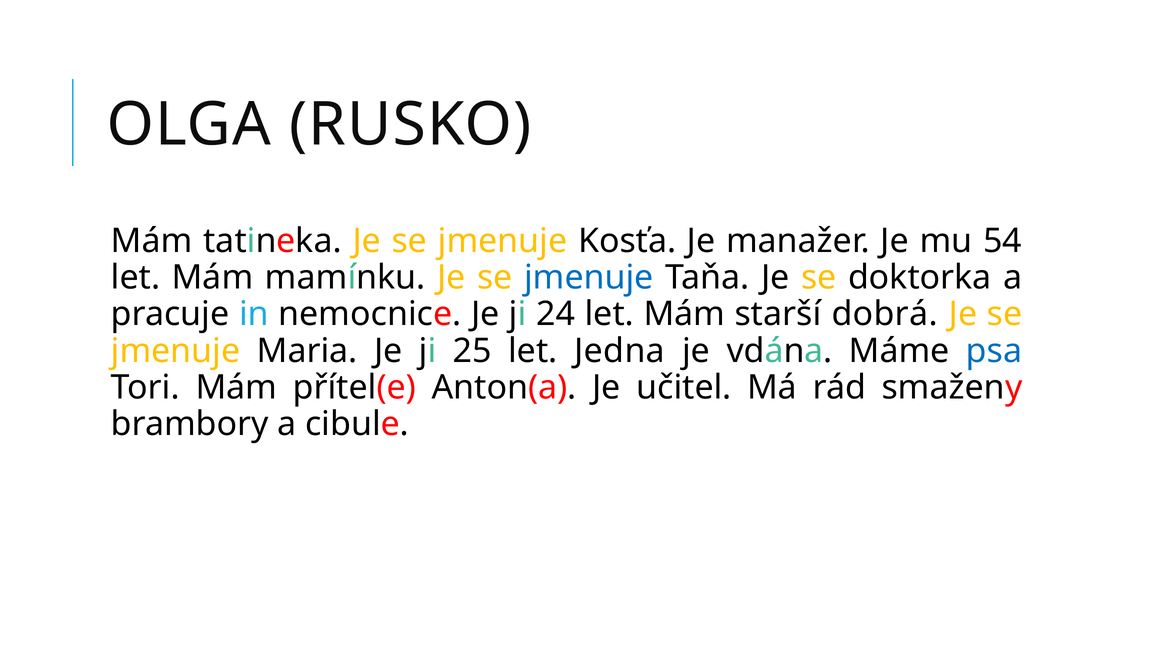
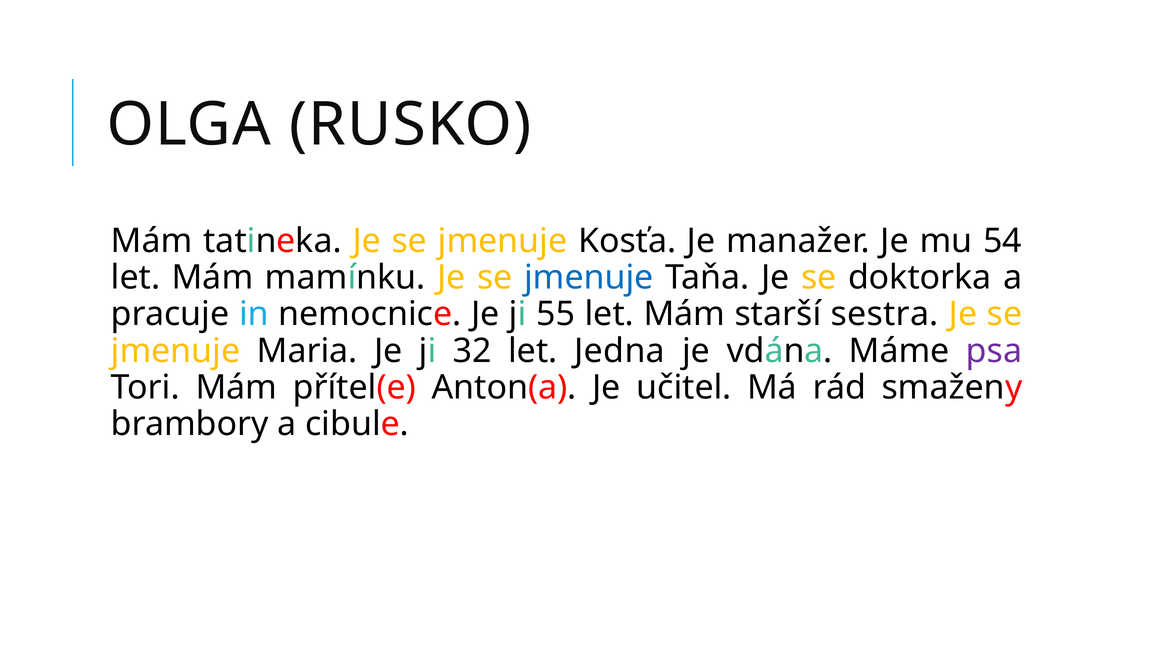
24: 24 -> 55
dobrá: dobrá -> sestra
25: 25 -> 32
psa colour: blue -> purple
